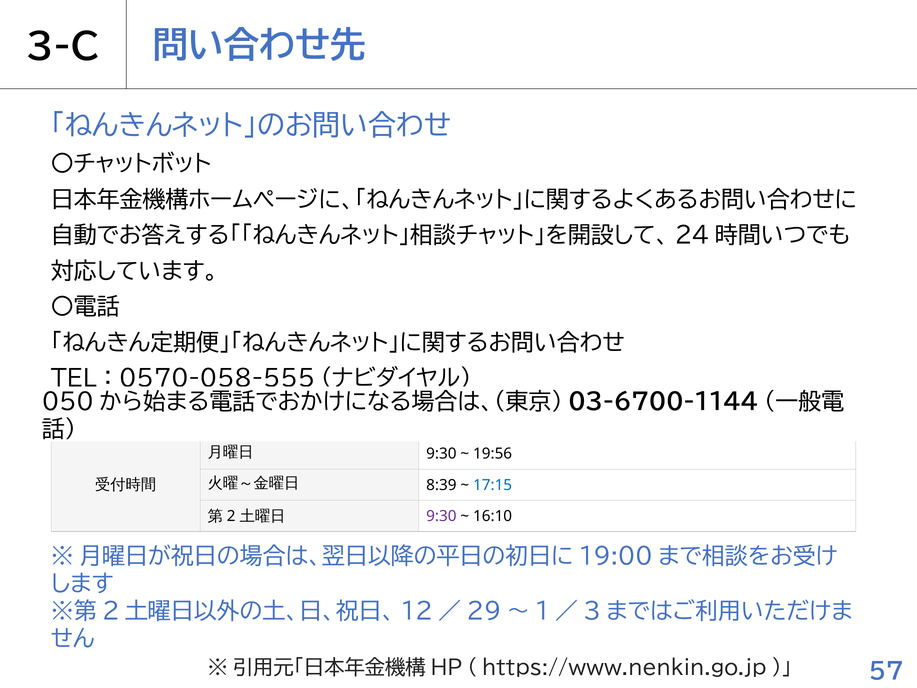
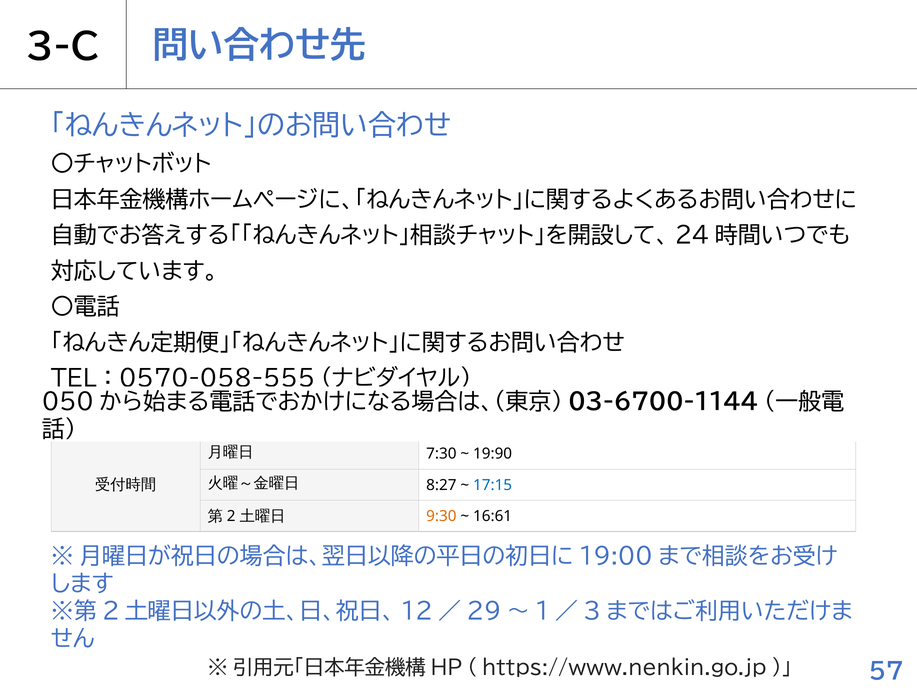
9:30 at (441, 454): 9:30 -> 7:30
19:56: 19:56 -> 19:90
8:39: 8:39 -> 8:27
9:30 at (441, 516) colour: purple -> orange
16:10: 16:10 -> 16:61
